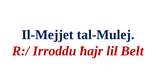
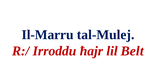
Il-Mejjet: Il-Mejjet -> Il-Marru
